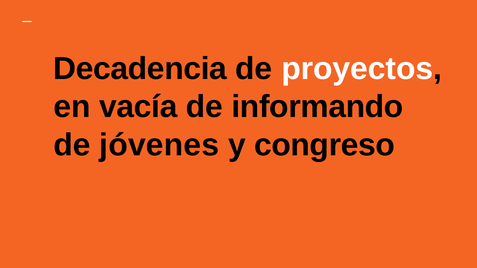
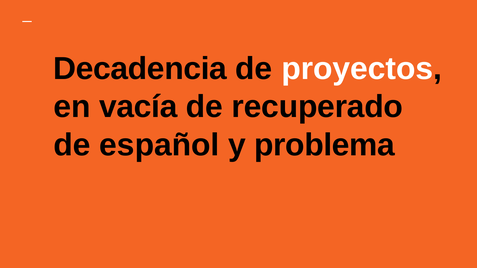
informando: informando -> recuperado
jóvenes: jóvenes -> español
congreso: congreso -> problema
